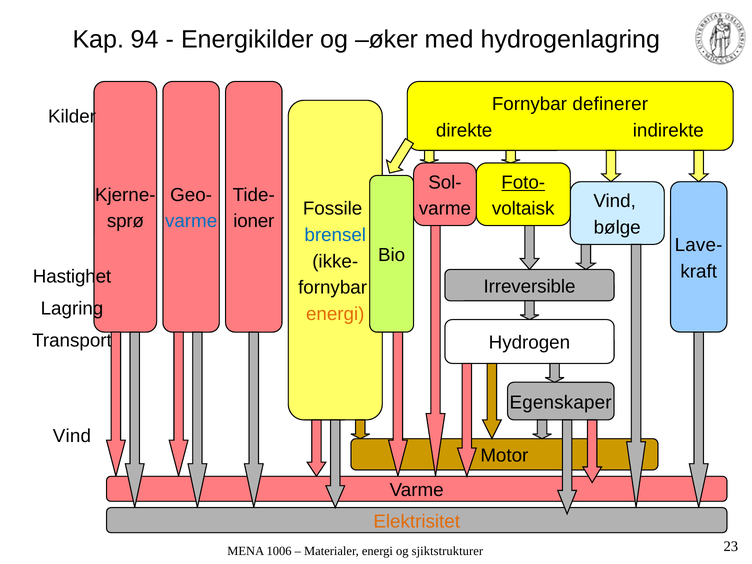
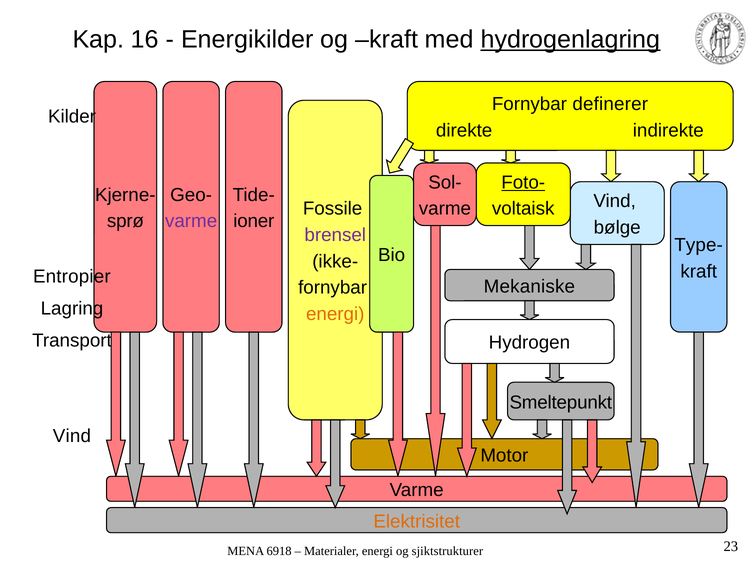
94: 94 -> 16
og øker: øker -> kraft
hydrogenlagring underline: none -> present
varme at (191, 221) colour: blue -> purple
brensel colour: blue -> purple
Lave-: Lave- -> Type-
Hastighet: Hastighet -> Entropier
Irreversible: Irreversible -> Mekaniske
Egenskaper: Egenskaper -> Smeltepunkt
1006: 1006 -> 6918
